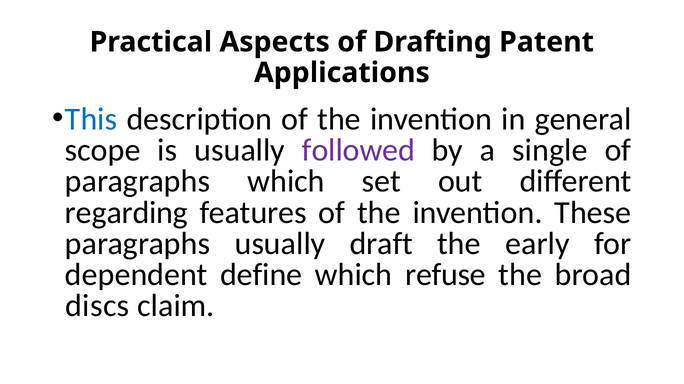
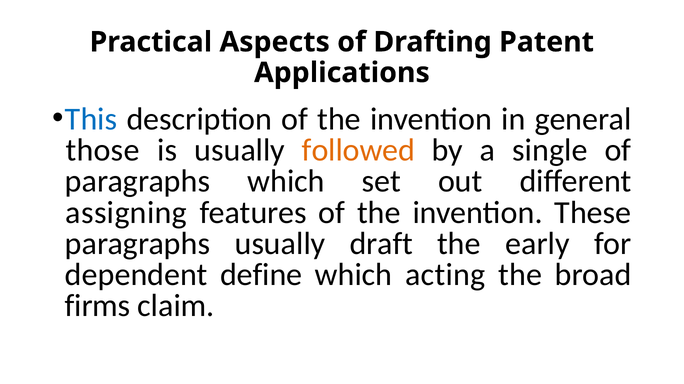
scope: scope -> those
followed colour: purple -> orange
regarding: regarding -> assigning
refuse: refuse -> acting
discs: discs -> firms
